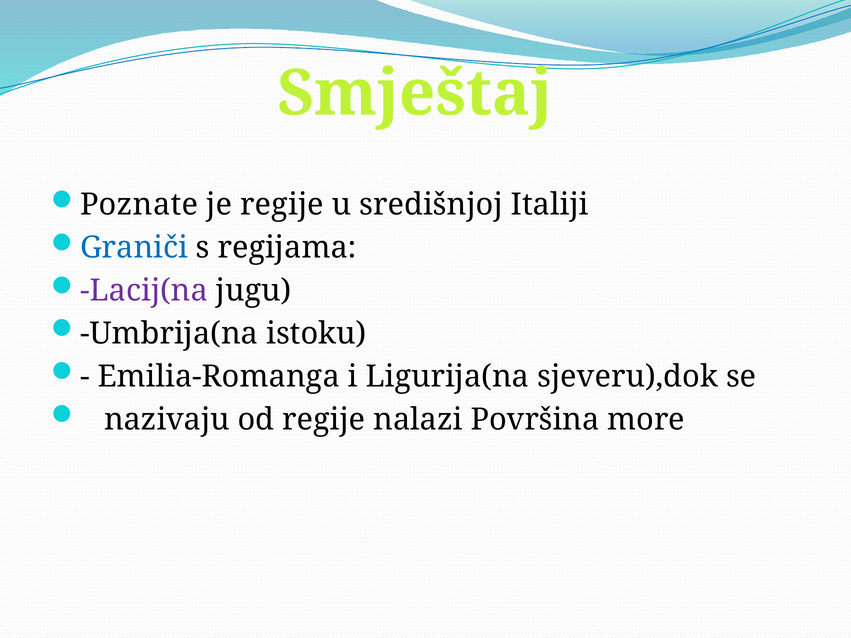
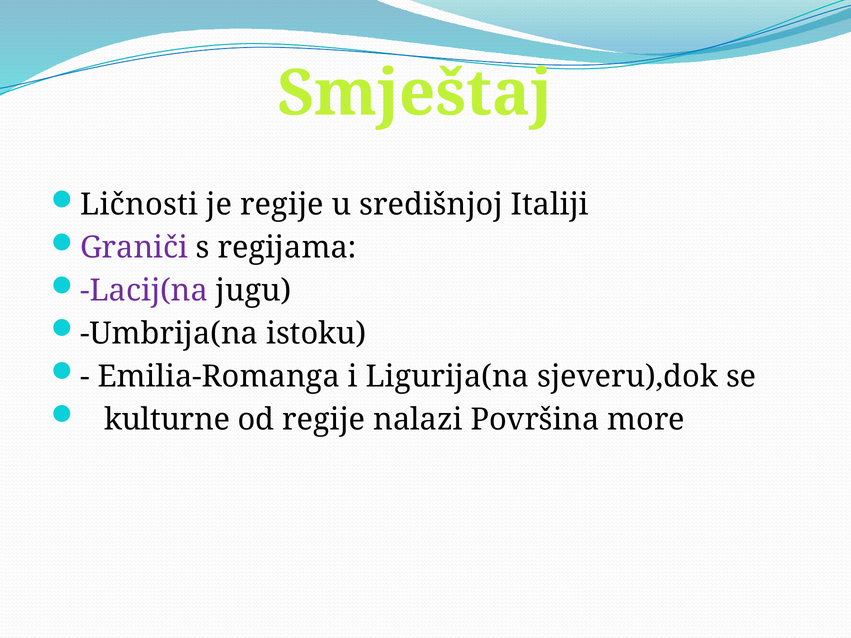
Poznate: Poznate -> Ličnosti
Graniči colour: blue -> purple
nazivaju: nazivaju -> kulturne
